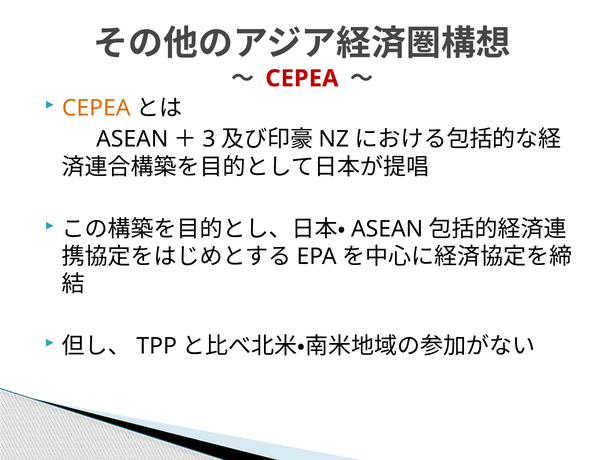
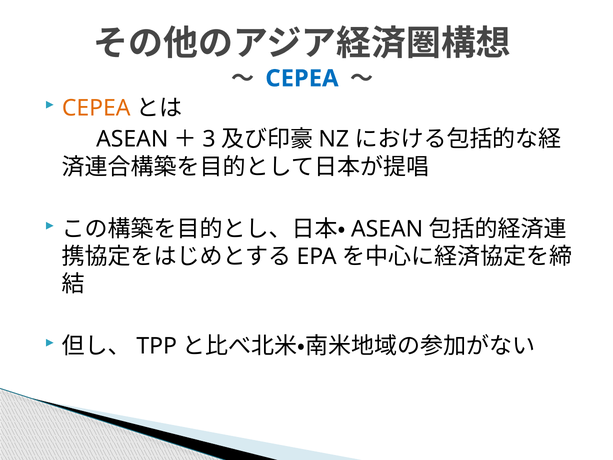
CEPEA at (302, 78) colour: red -> blue
